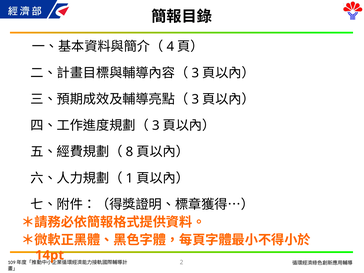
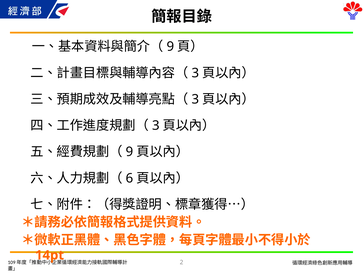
4 at (170, 46): 4 -> 9
8 at (129, 152): 8 -> 9
1: 1 -> 6
